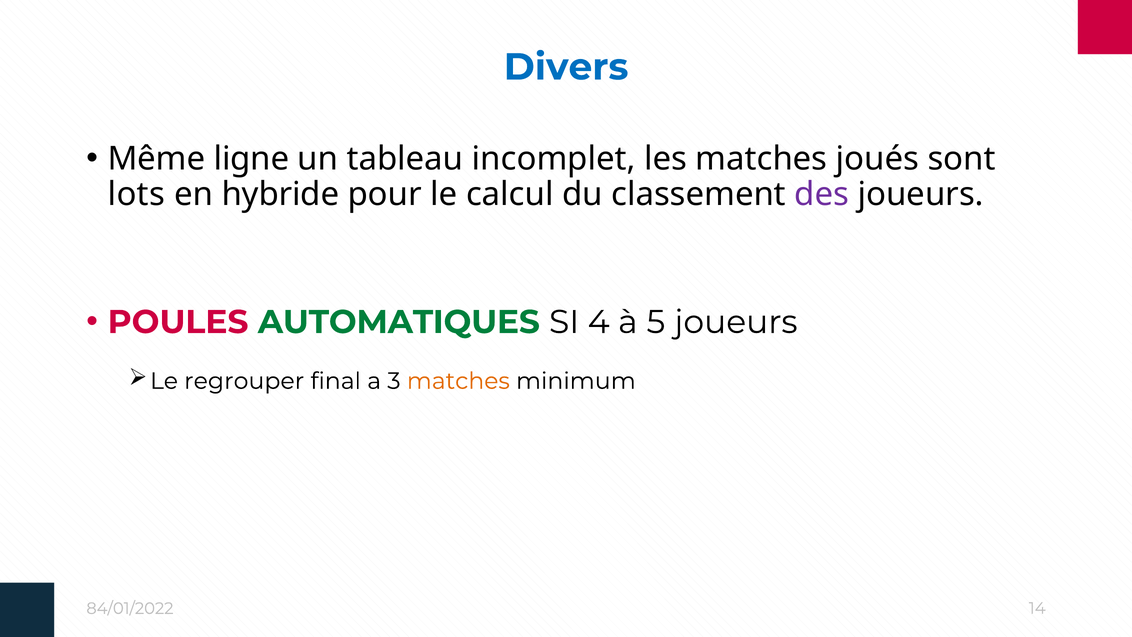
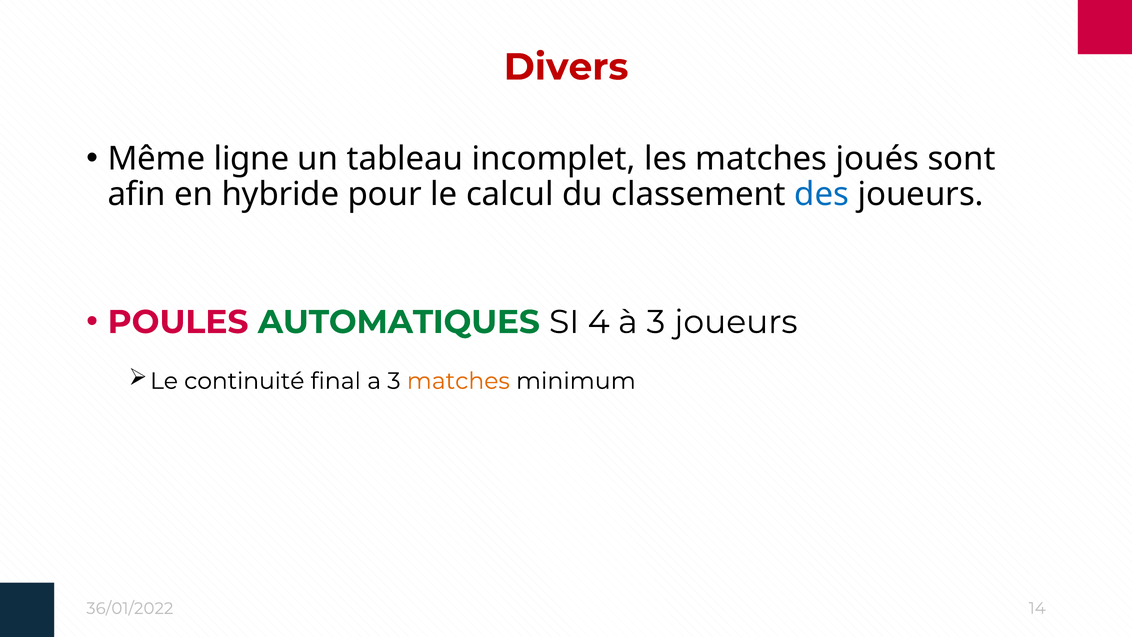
Divers colour: blue -> red
lots: lots -> afin
des colour: purple -> blue
à 5: 5 -> 3
regrouper: regrouper -> continuité
84/01/2022: 84/01/2022 -> 36/01/2022
